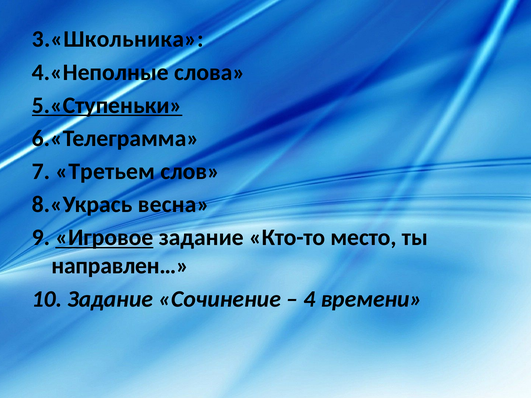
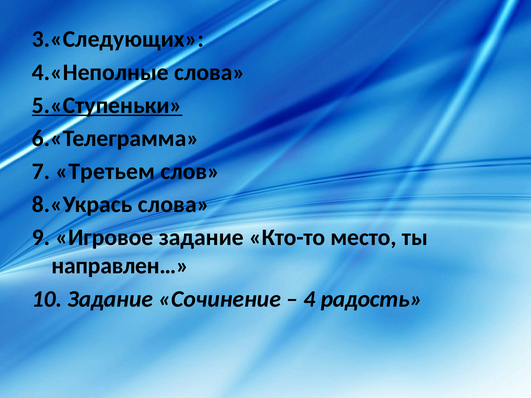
3.«Школьника: 3.«Школьника -> 3.«Следующих
8.«Укрась весна: весна -> слова
Игровое underline: present -> none
времени: времени -> радость
